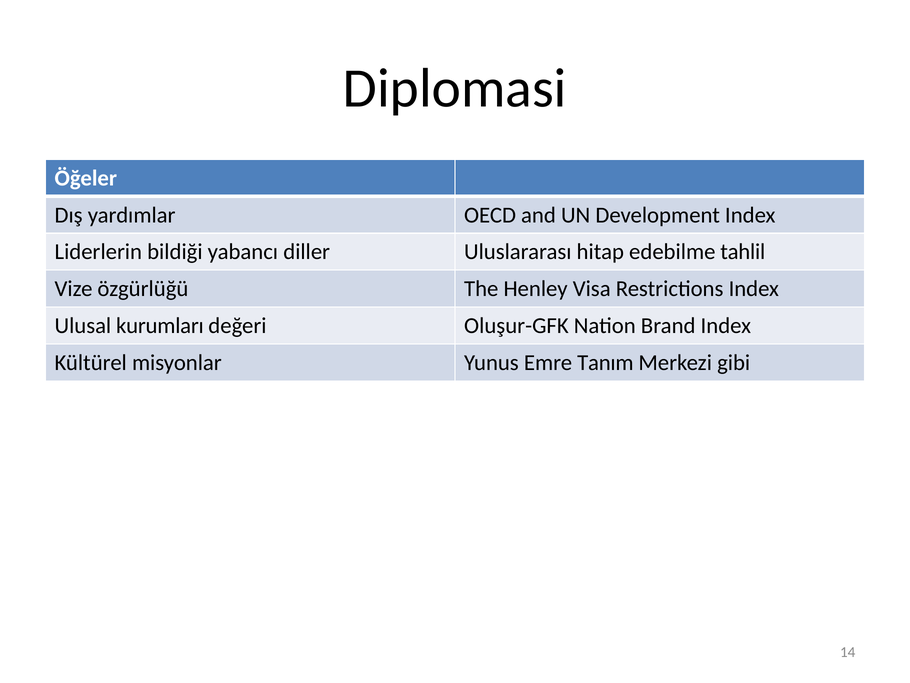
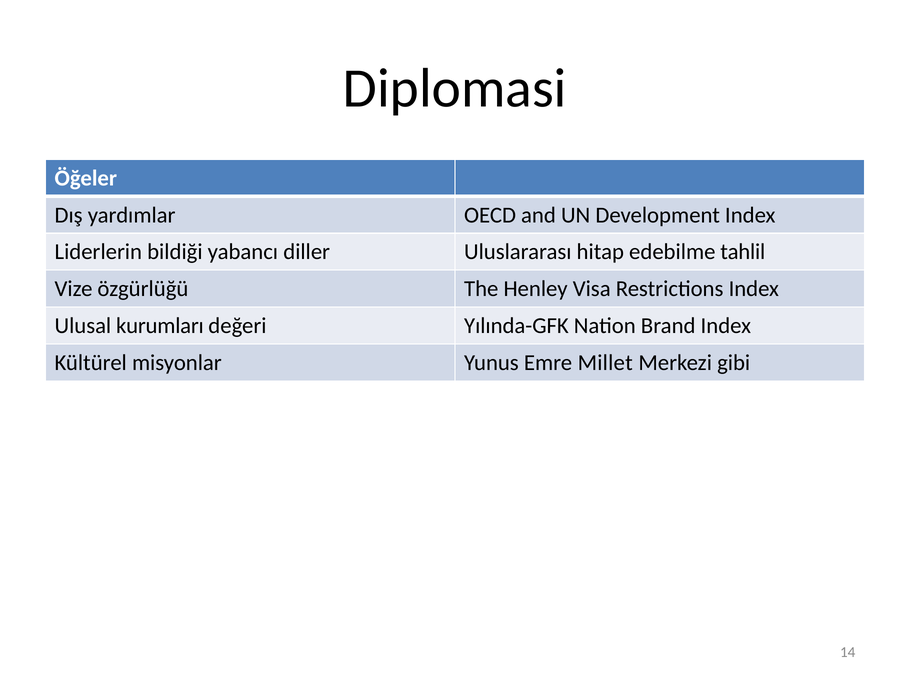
Oluşur-GFK: Oluşur-GFK -> Yılında-GFK
Tanım: Tanım -> Millet
